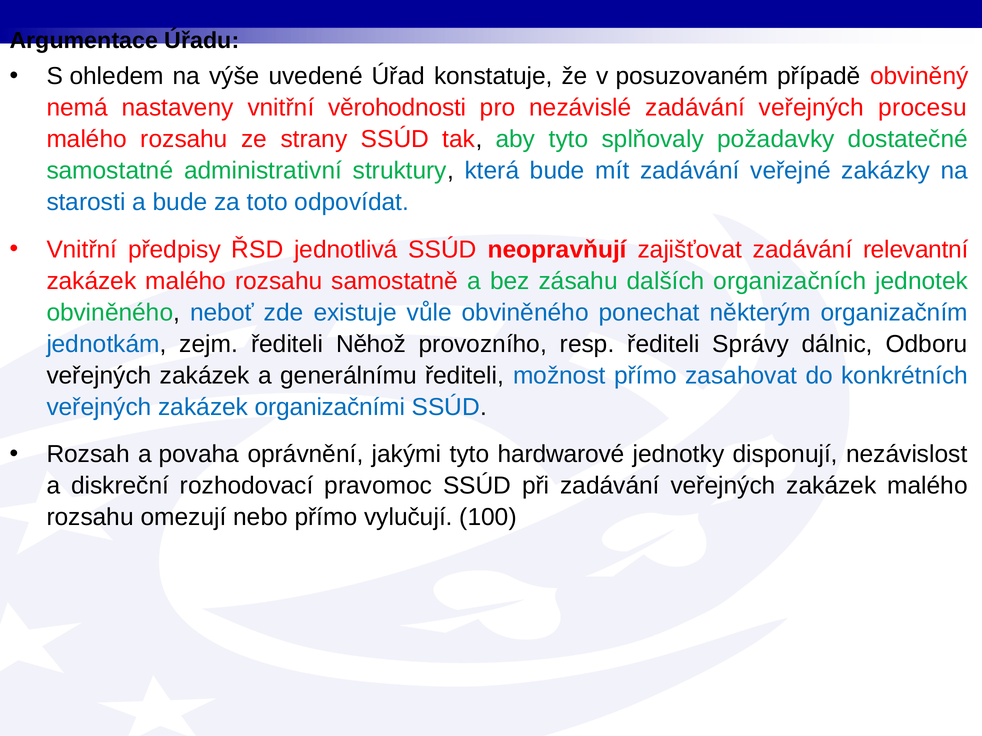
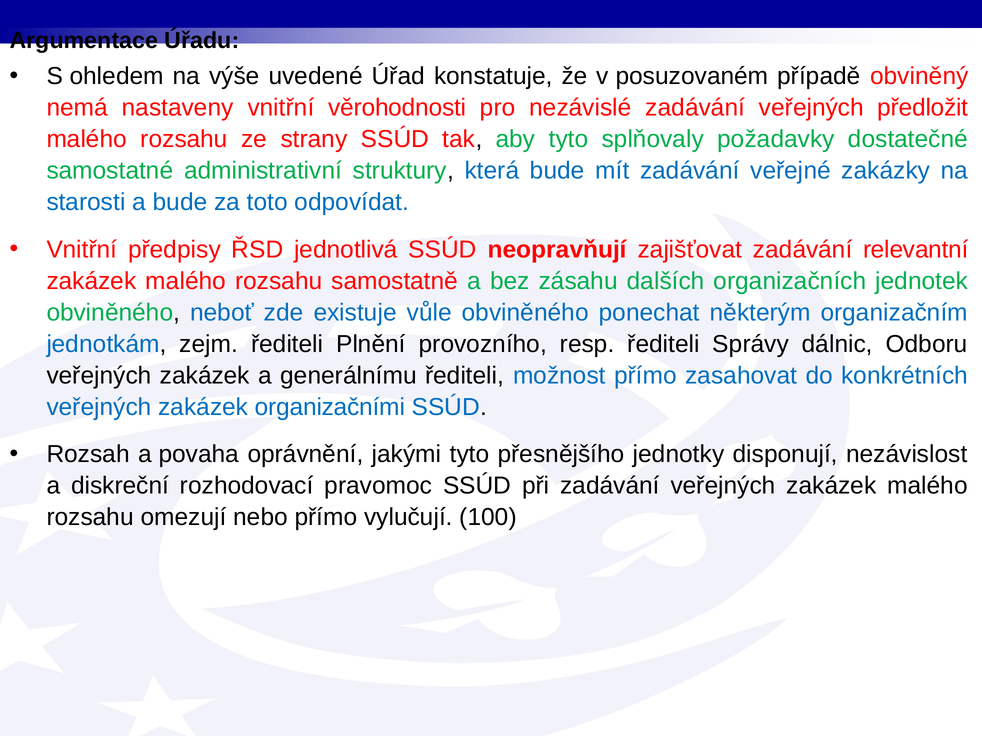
procesu: procesu -> předložit
Něhož: Něhož -> Plnění
hardwarové: hardwarové -> přesnějšího
